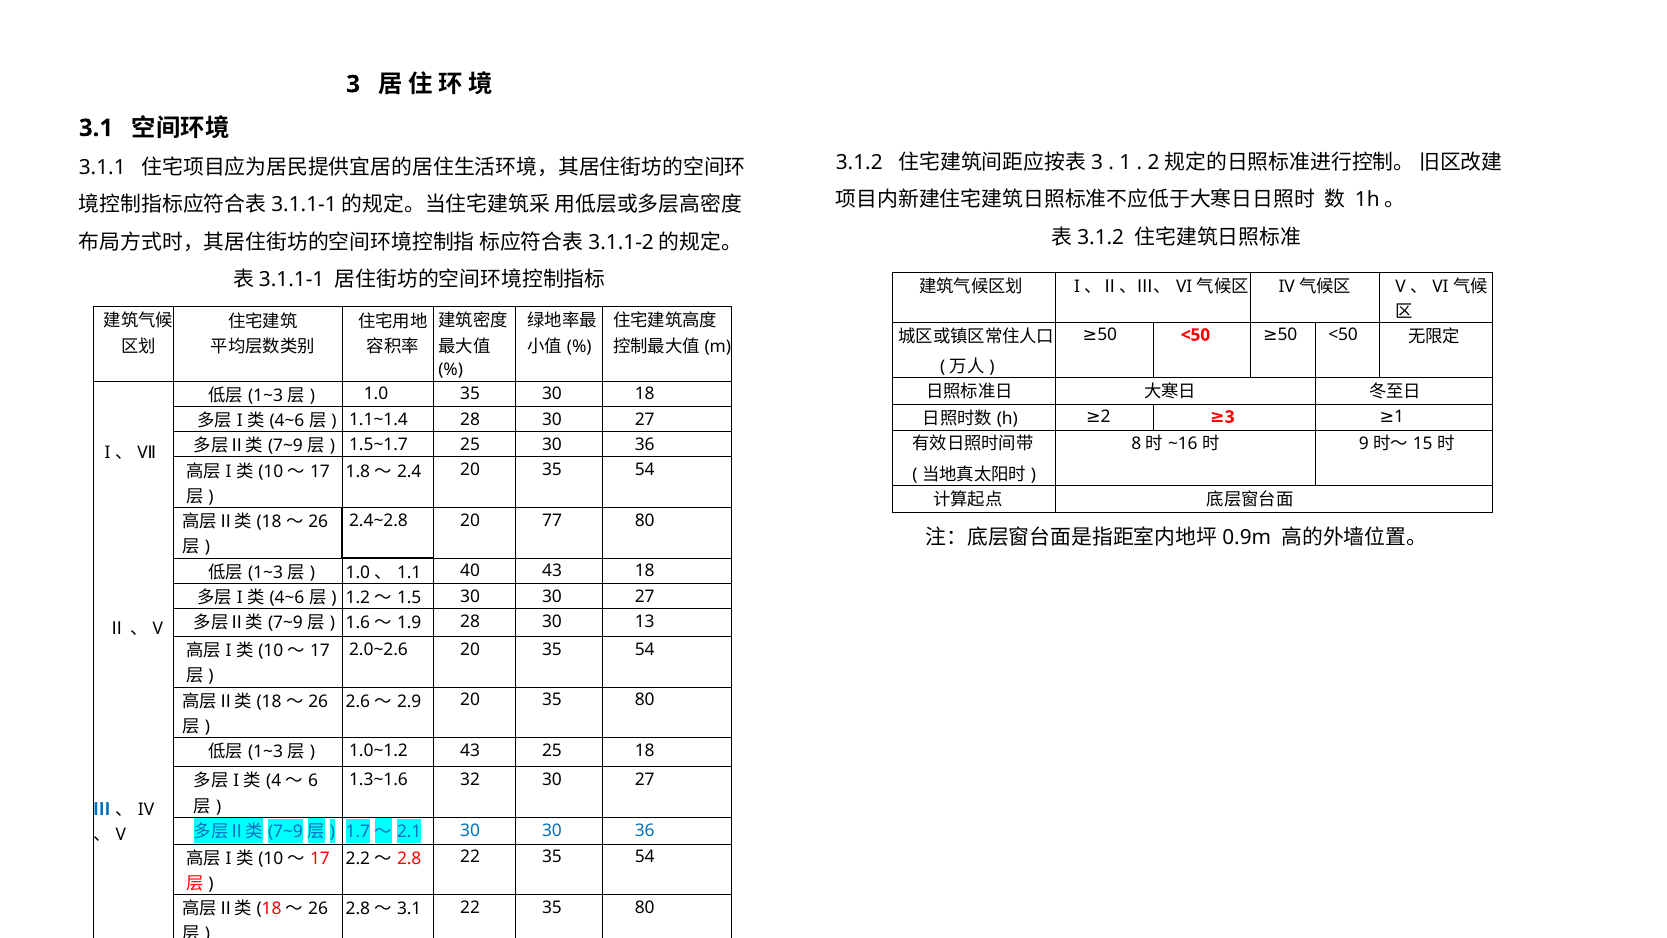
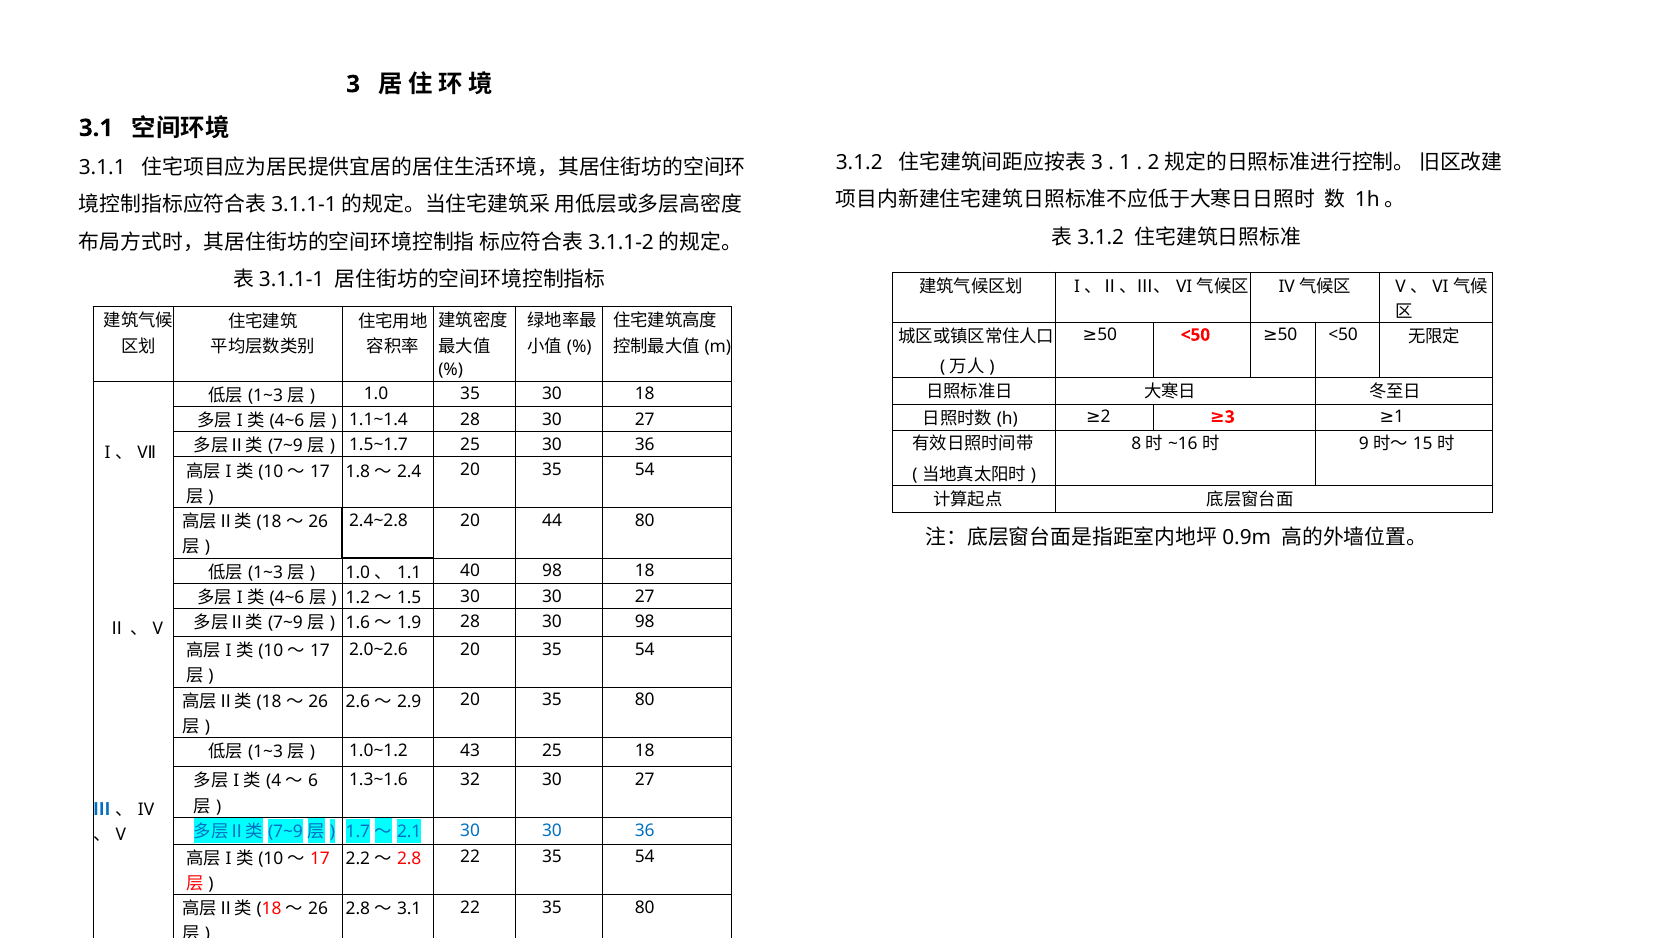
77: 77 -> 44
40 43: 43 -> 98
30 13: 13 -> 98
